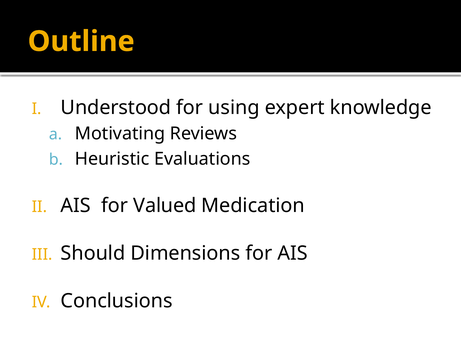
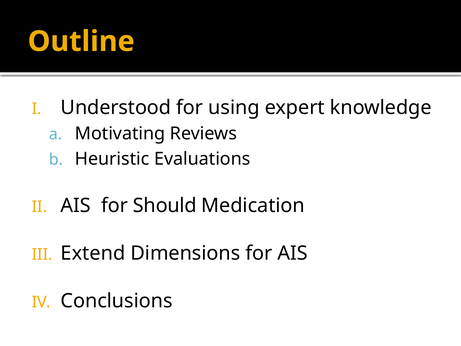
Valued: Valued -> Should
Should: Should -> Extend
